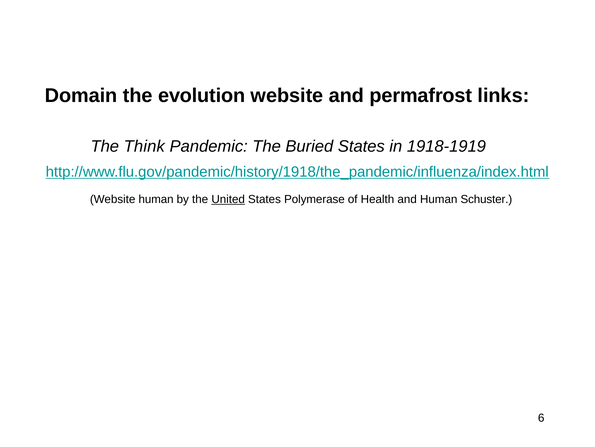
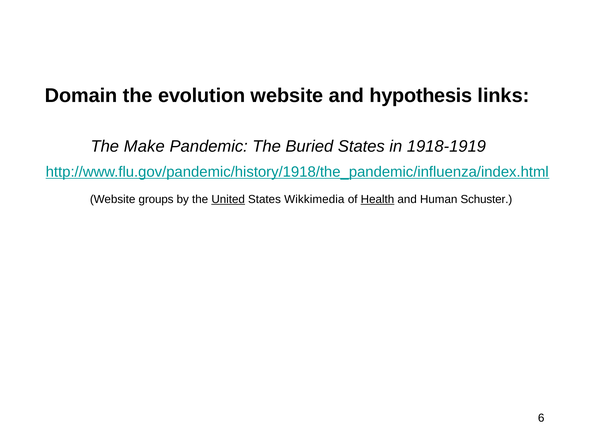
permafrost: permafrost -> hypothesis
Think: Think -> Make
Website human: human -> groups
Polymerase: Polymerase -> Wikkimedia
Health underline: none -> present
